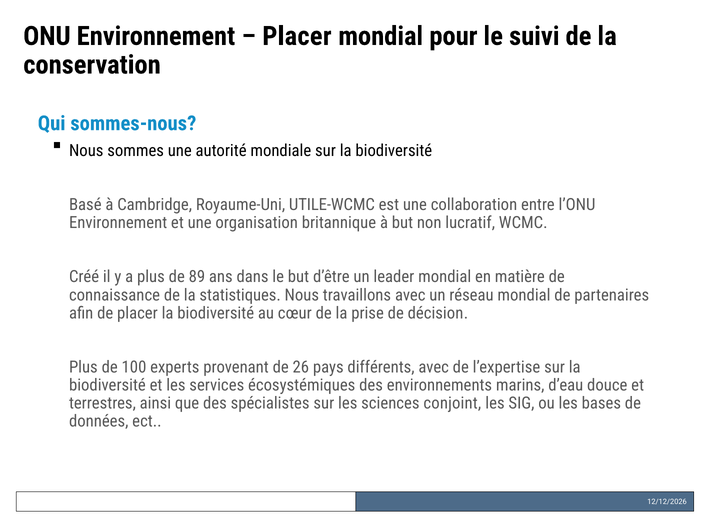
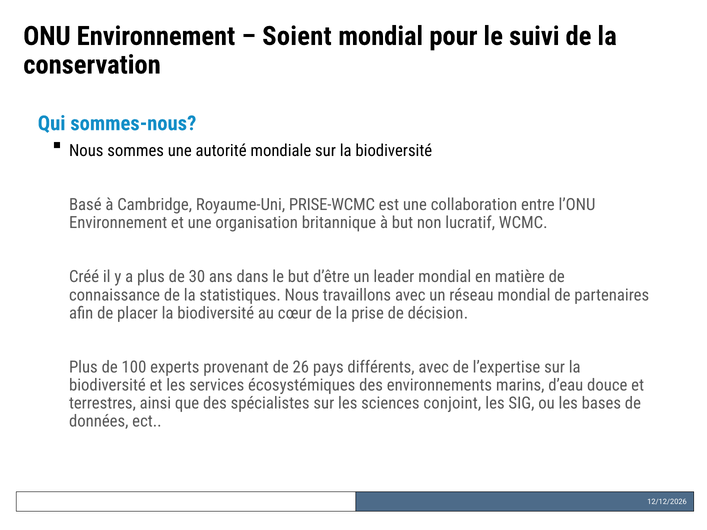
Placer at (297, 36): Placer -> Soient
UTILE-WCMC: UTILE-WCMC -> PRISE-WCMC
89: 89 -> 30
